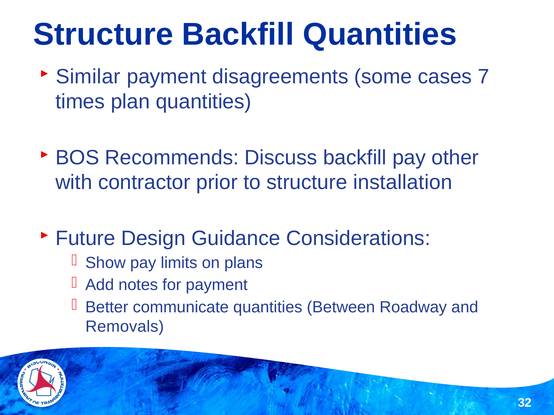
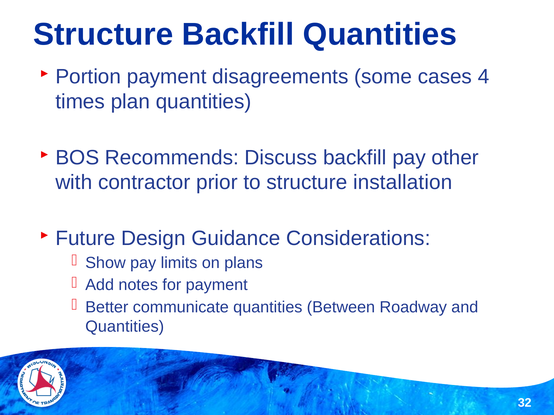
Similar: Similar -> Portion
7: 7 -> 4
Removals at (125, 327): Removals -> Quantities
